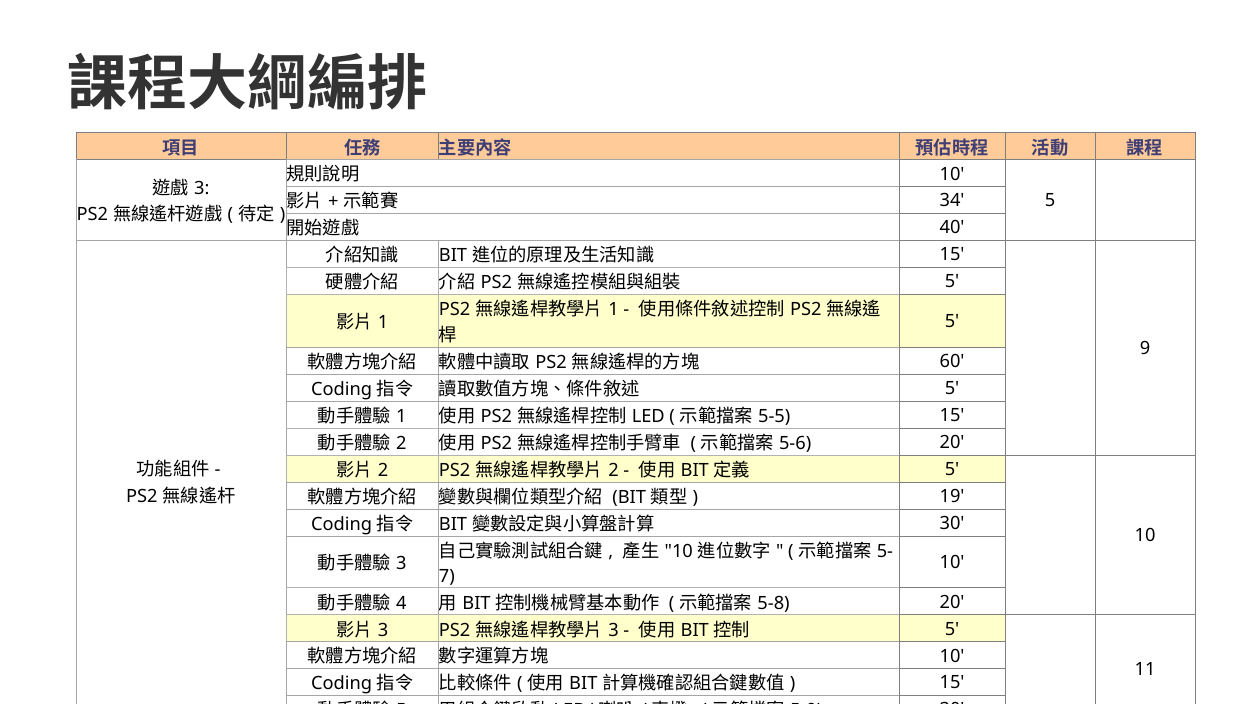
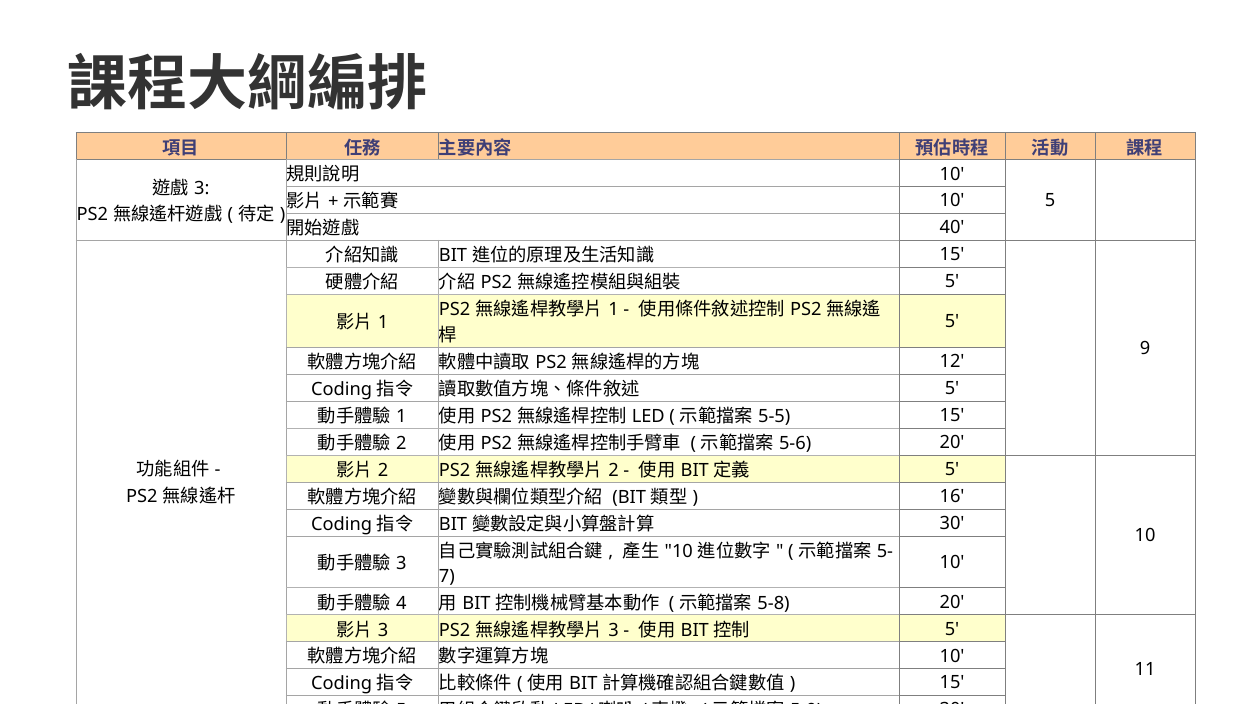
34 at (952, 201): 34 -> 10
60: 60 -> 12
19: 19 -> 16
